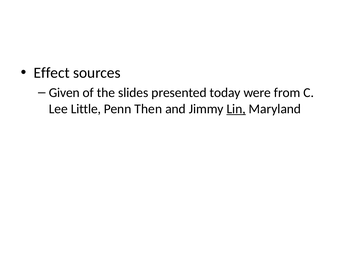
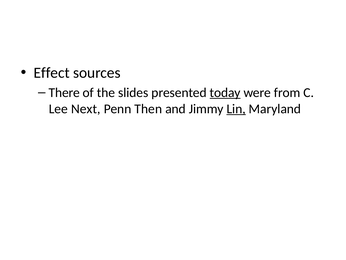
Given: Given -> There
today underline: none -> present
Little: Little -> Next
